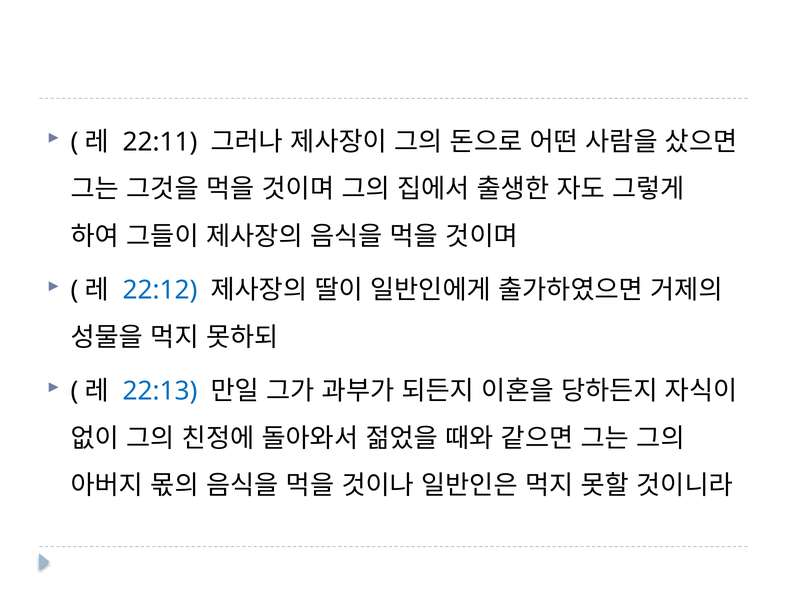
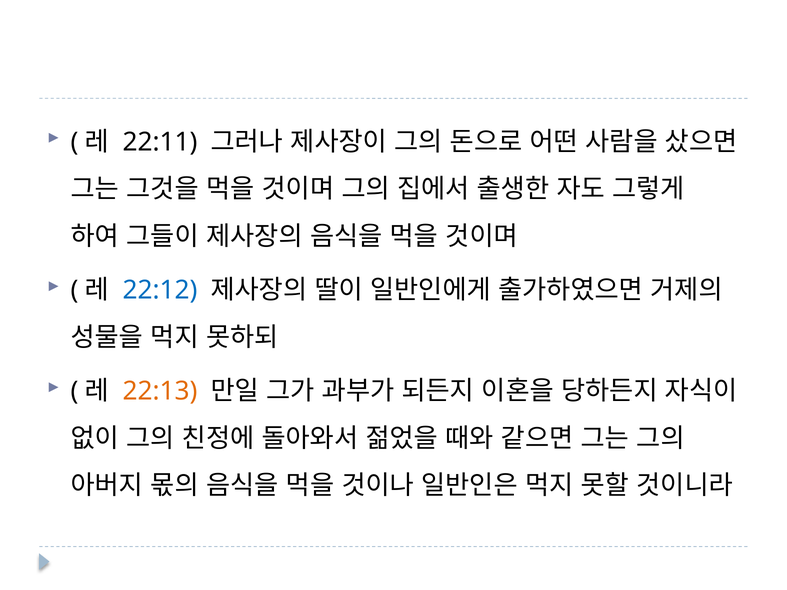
22:13 colour: blue -> orange
